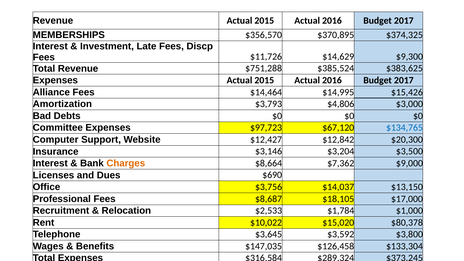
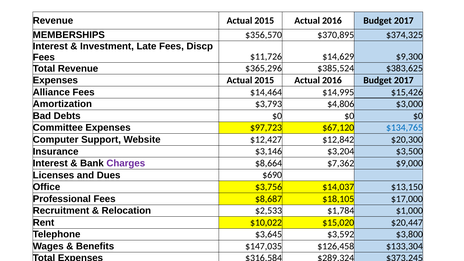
$751,288: $751,288 -> $365,296
Charges colour: orange -> purple
$80,378: $80,378 -> $20,447
